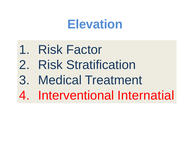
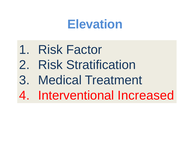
Internatial: Internatial -> Increased
